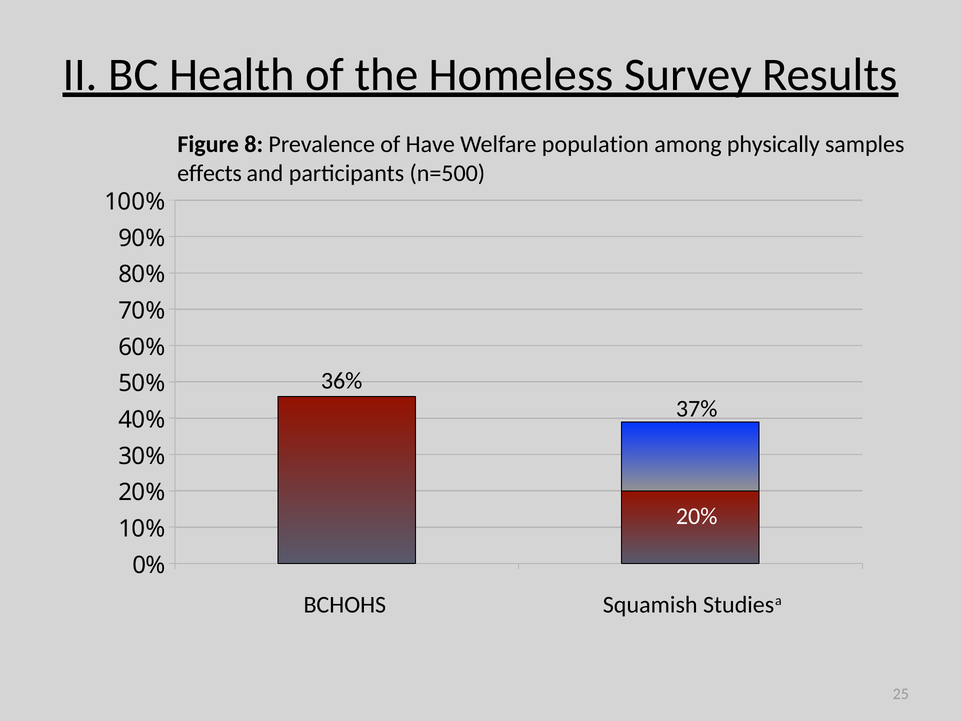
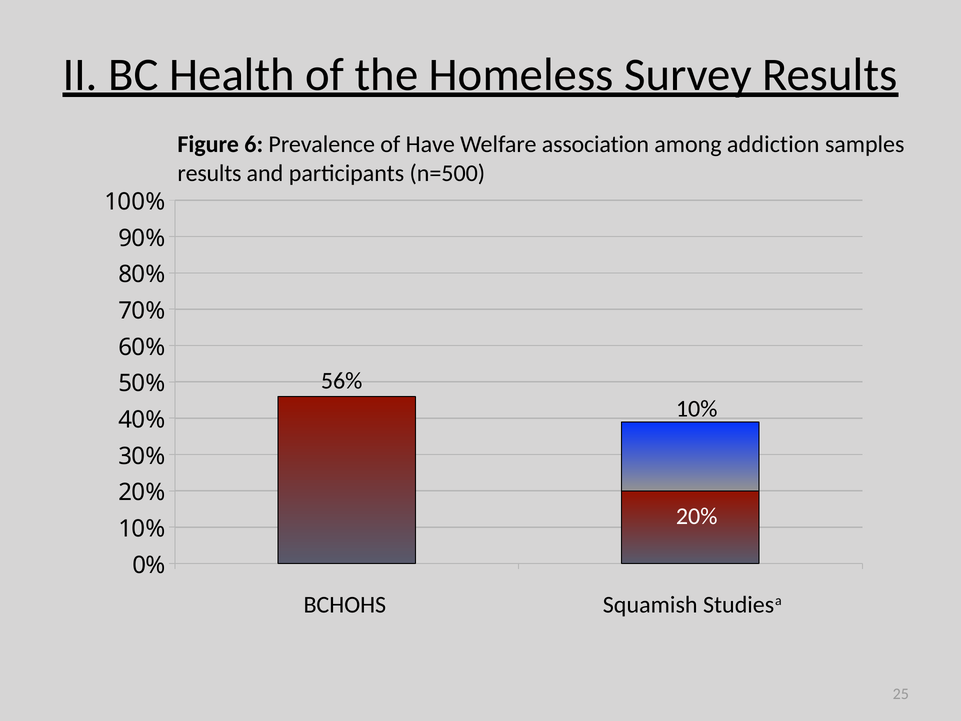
8: 8 -> 6
population: population -> association
physically: physically -> addiction
effects at (210, 173): effects -> results
36%: 36% -> 56%
37% at (697, 408): 37% -> 10%
